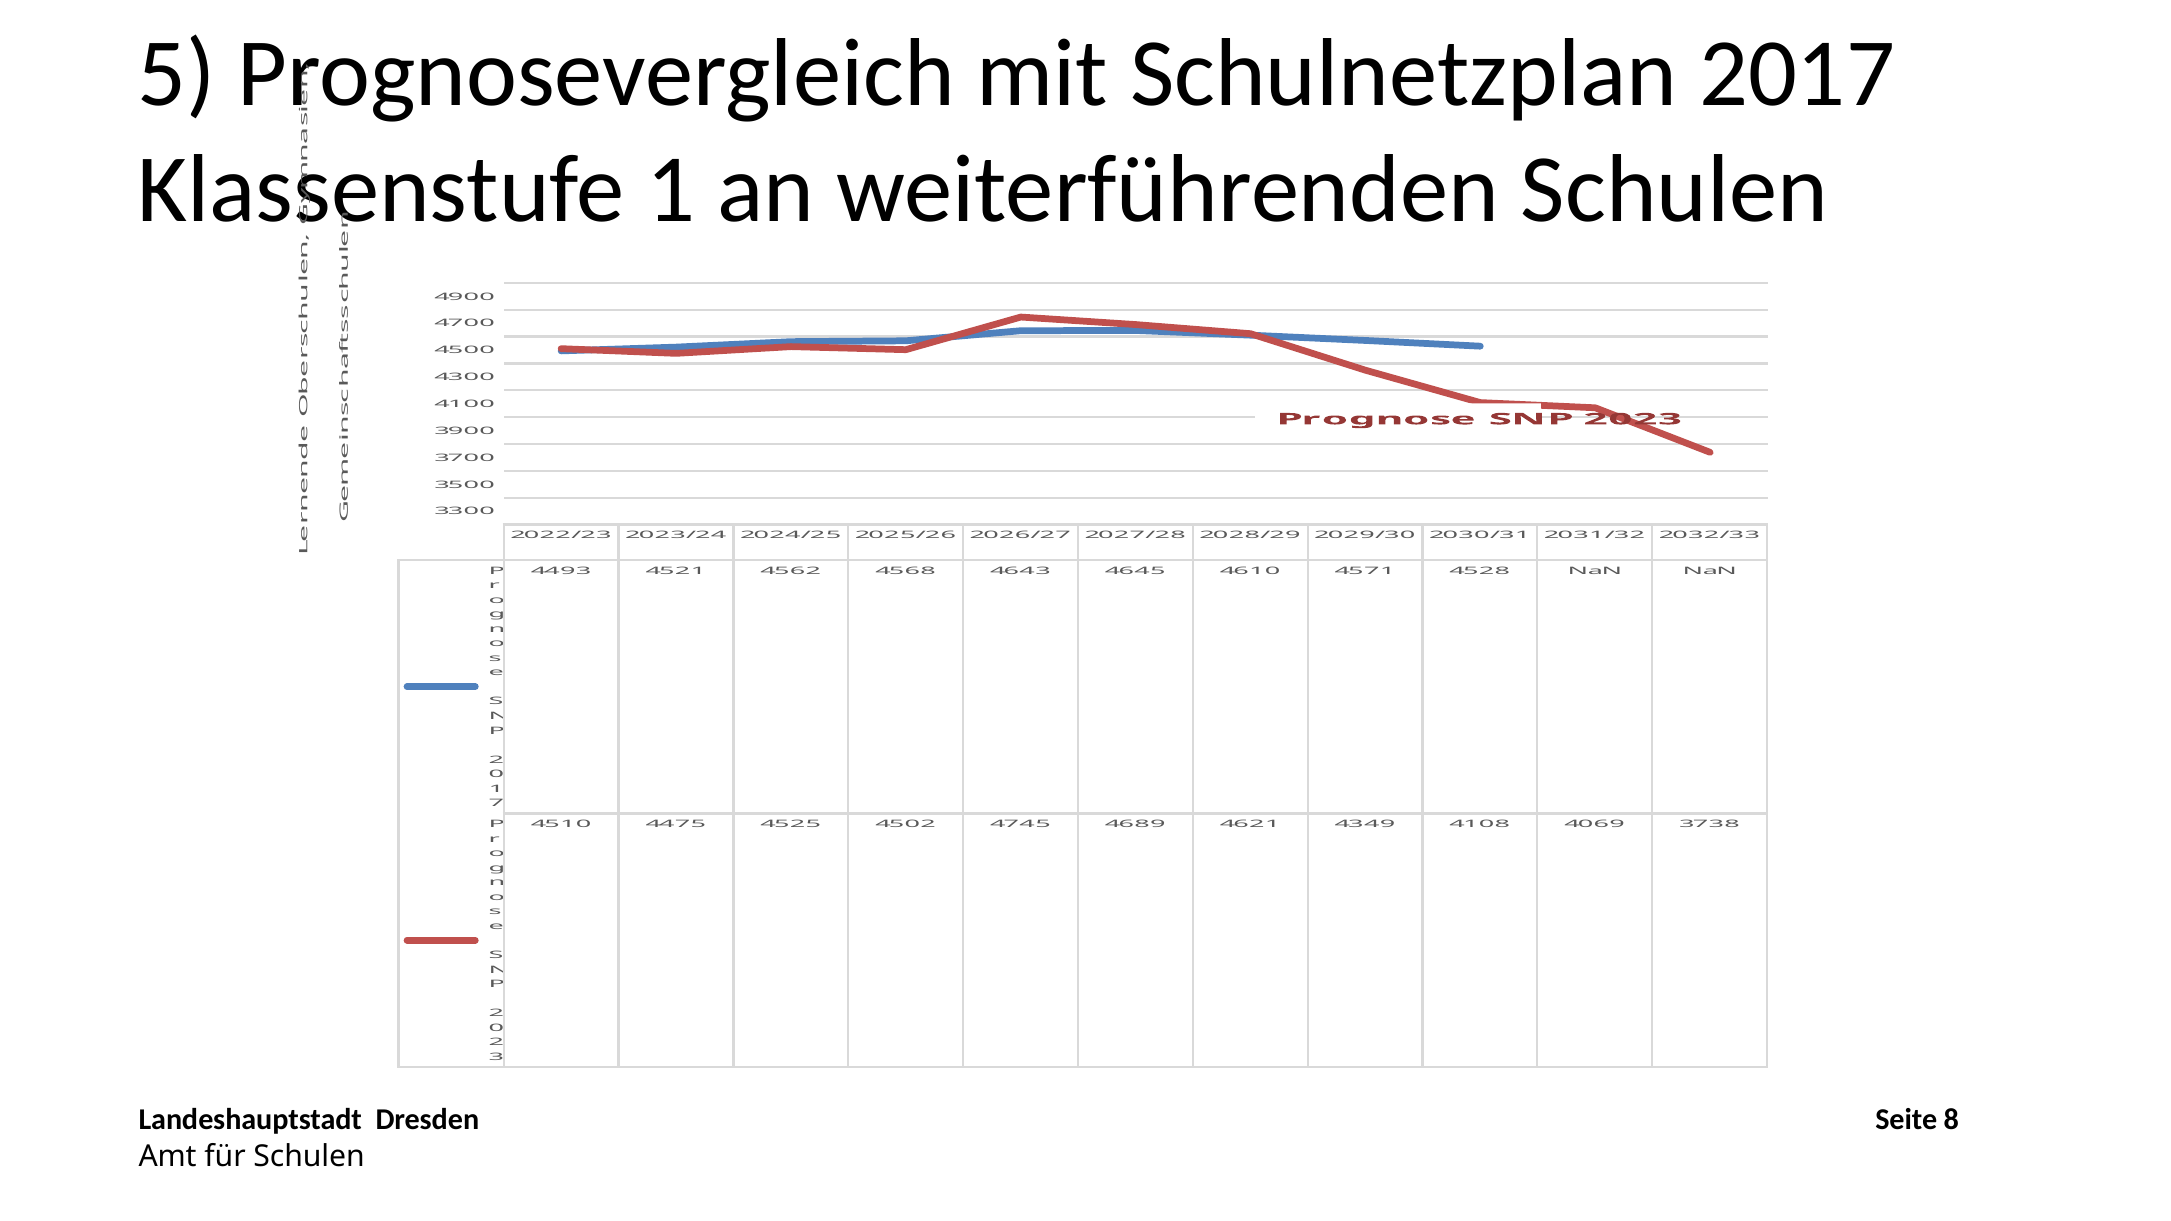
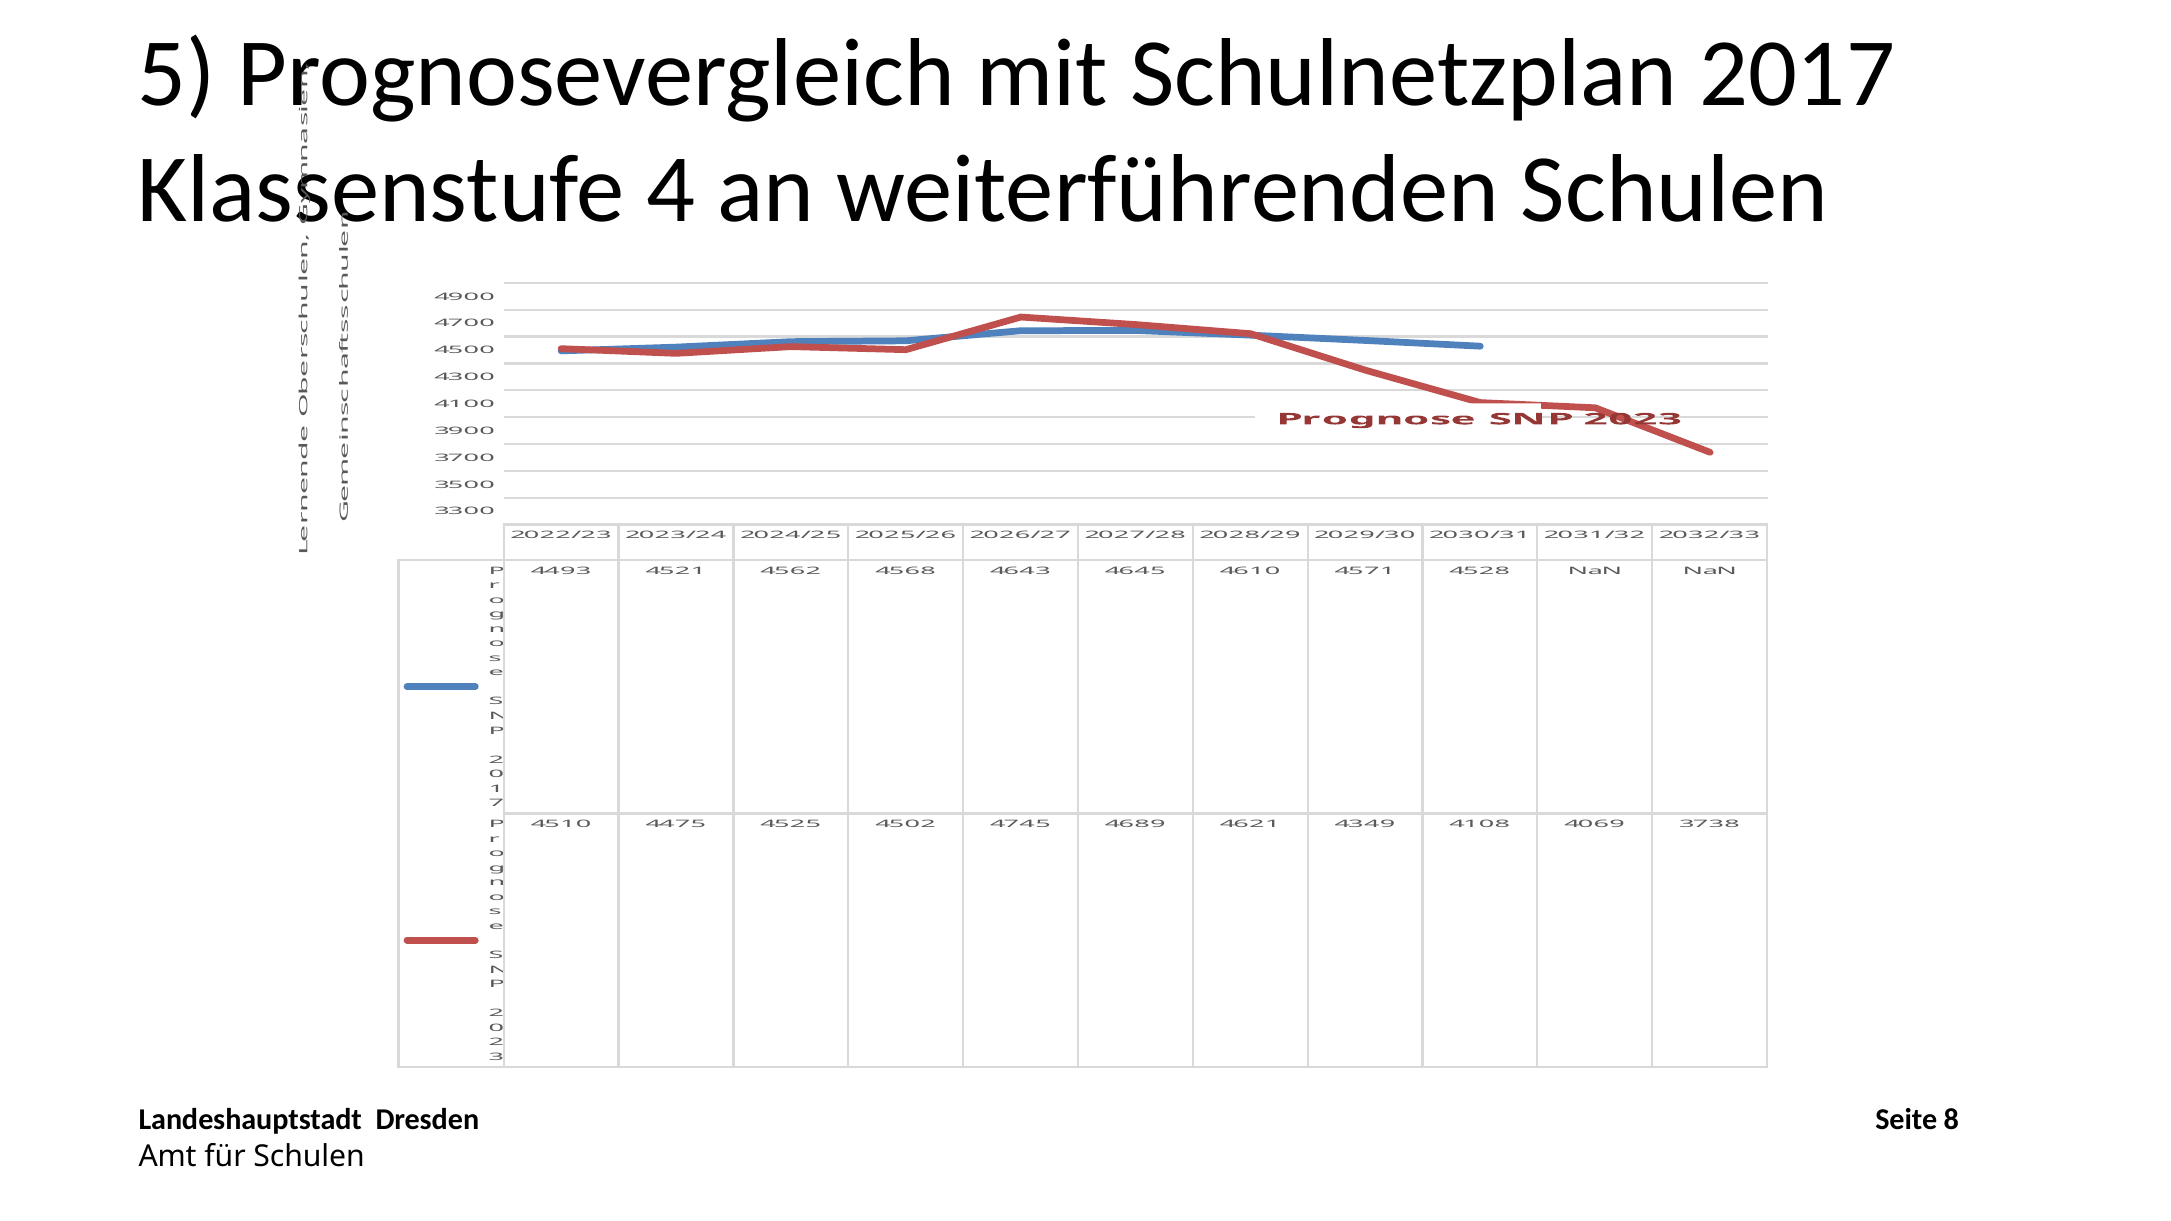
1 at (671, 190): 1 -> 4
